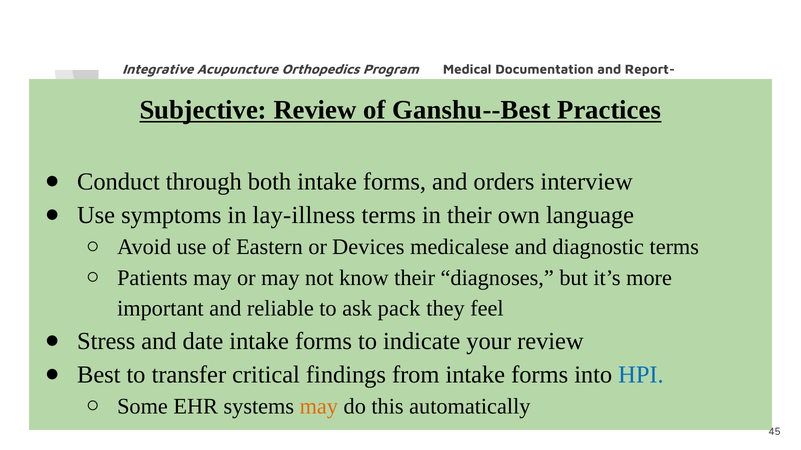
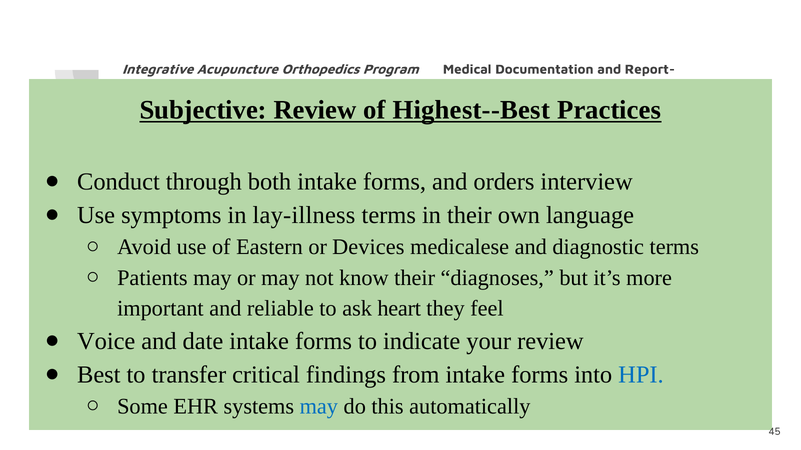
Ganshu--Best: Ganshu--Best -> Highest--Best
pack: pack -> heart
Stress: Stress -> Voice
may at (319, 407) colour: orange -> blue
